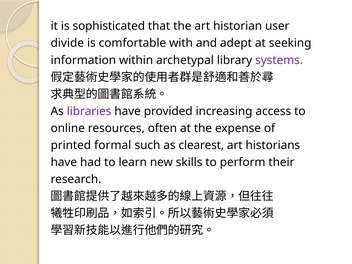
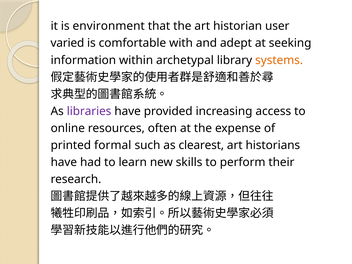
sophisticated: sophisticated -> environment
divide: divide -> varied
systems colour: purple -> orange
